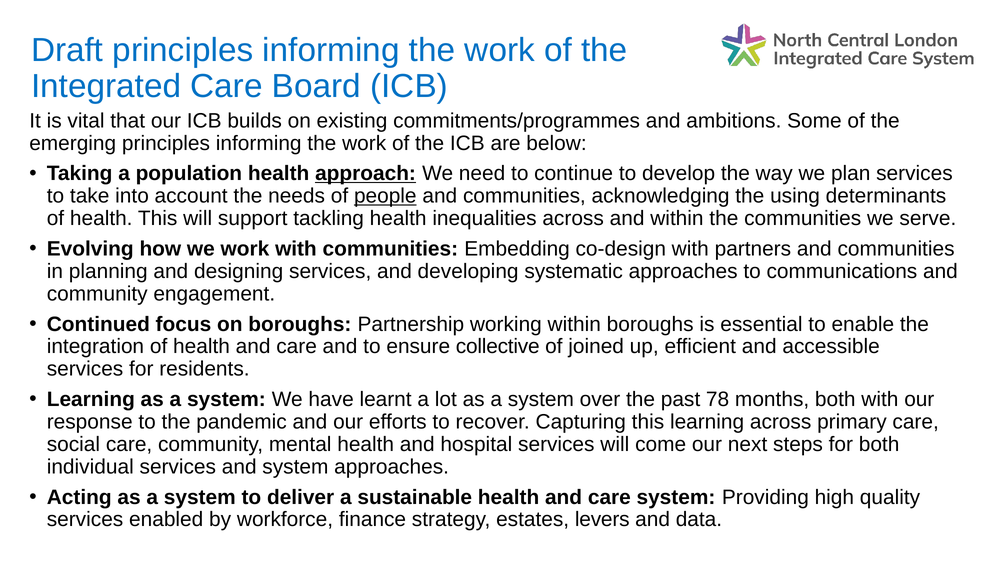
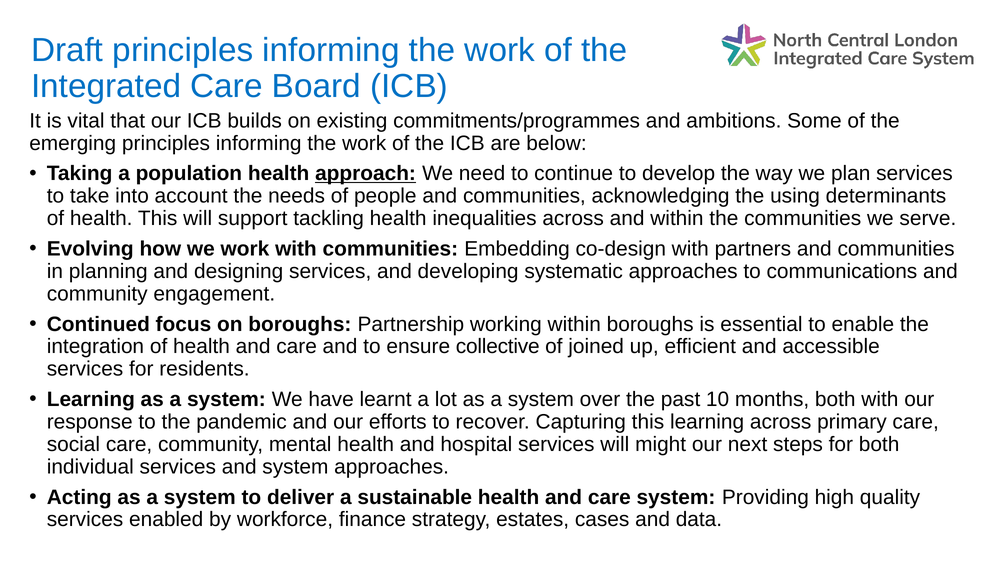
people underline: present -> none
78: 78 -> 10
come: come -> might
levers: levers -> cases
